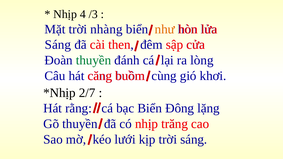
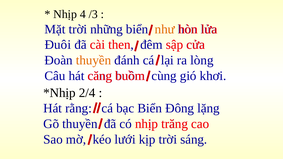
nhàng: nhàng -> những
Sáng at (58, 45): Sáng -> Đuôi
thuyền at (94, 60) colour: green -> orange
2/7: 2/7 -> 2/4
